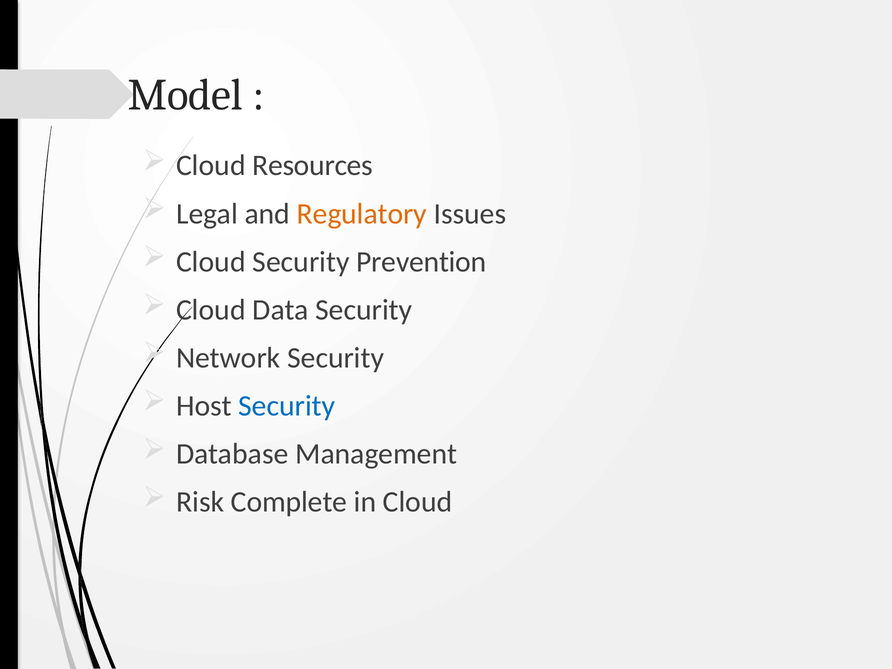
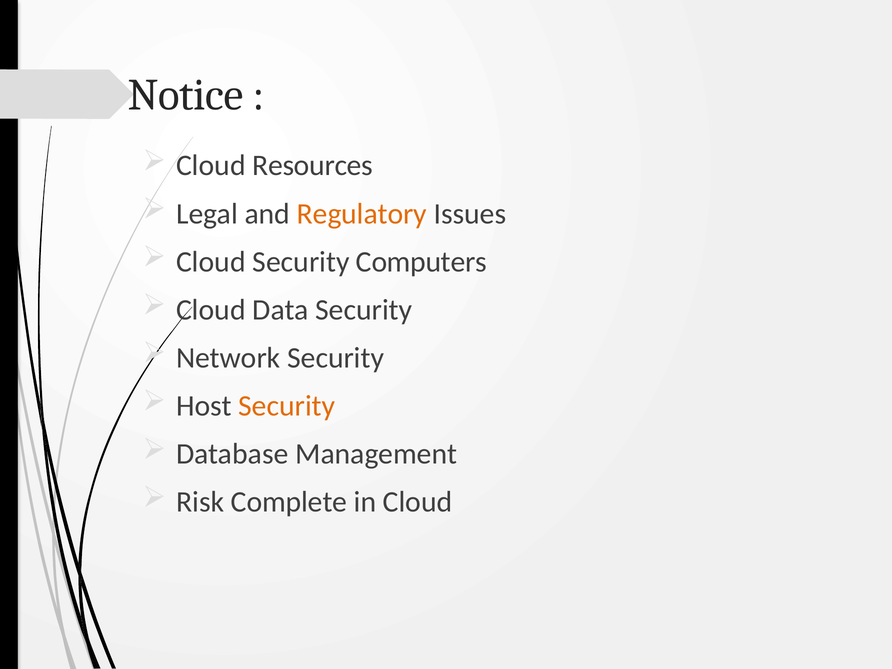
Model: Model -> Notice
Prevention: Prevention -> Computers
Security at (287, 406) colour: blue -> orange
